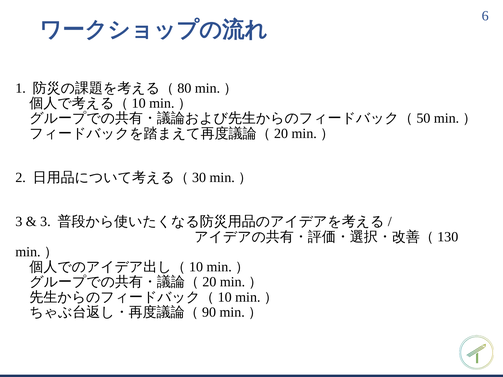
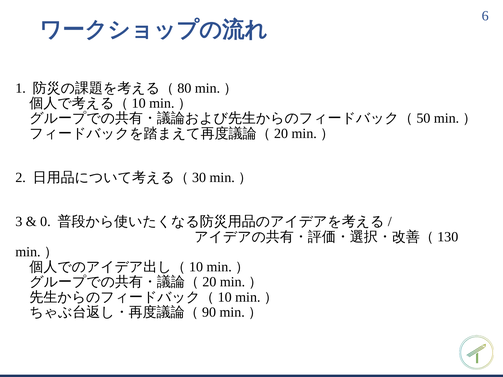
3 at (45, 222): 3 -> 0
